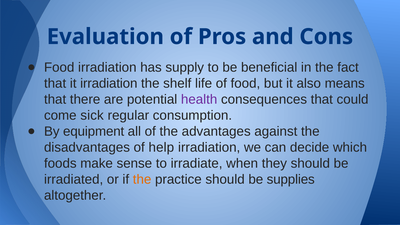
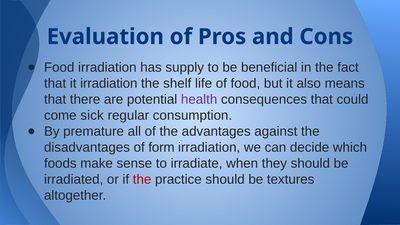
equipment: equipment -> premature
help: help -> form
the at (142, 179) colour: orange -> red
supplies: supplies -> textures
